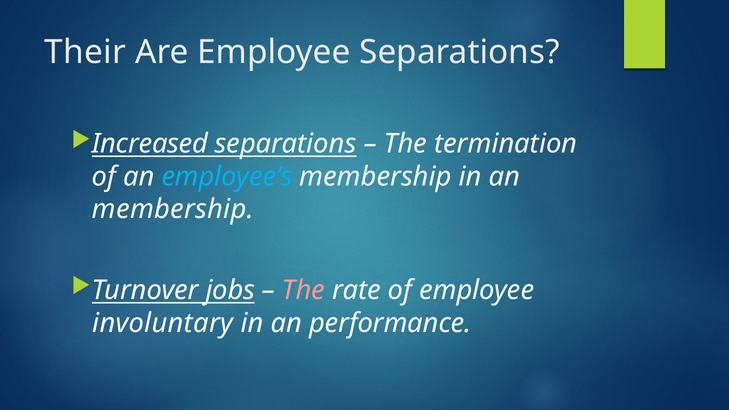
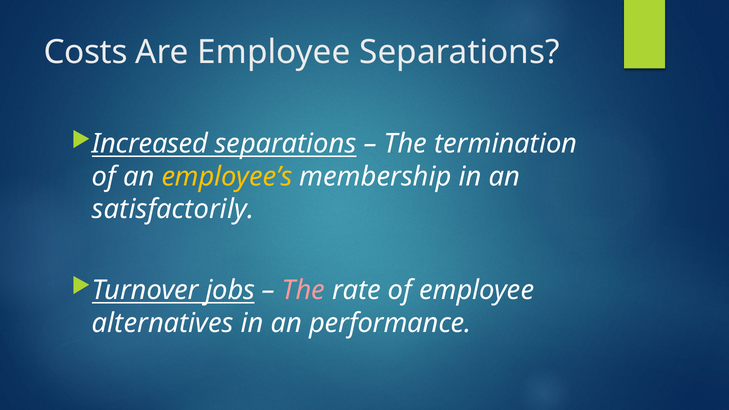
Their: Their -> Costs
employee’s colour: light blue -> yellow
membership at (173, 209): membership -> satisfactorily
involuntary: involuntary -> alternatives
